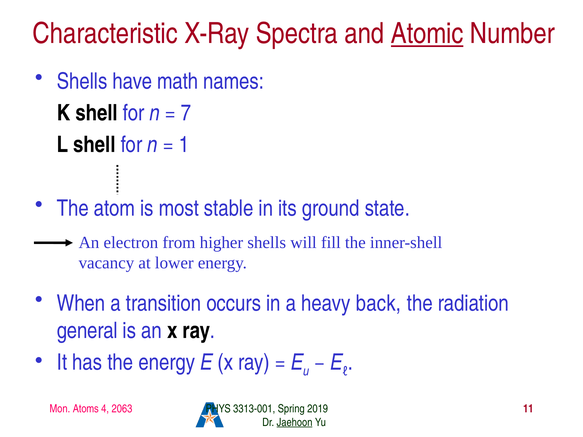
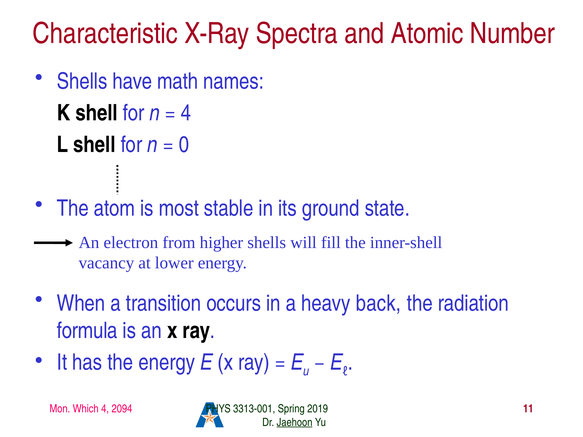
Atomic underline: present -> none
7 at (186, 113): 7 -> 4
1: 1 -> 0
general: general -> formula
Atoms: Atoms -> Which
2063: 2063 -> 2094
